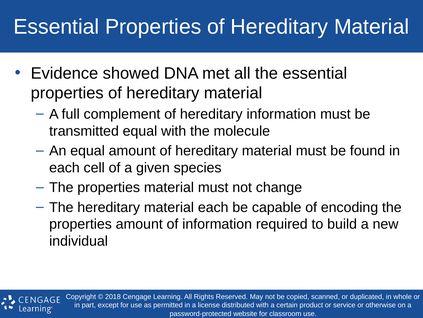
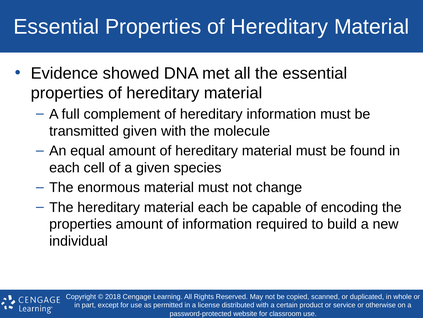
transmitted equal: equal -> given
properties at (109, 187): properties -> enormous
